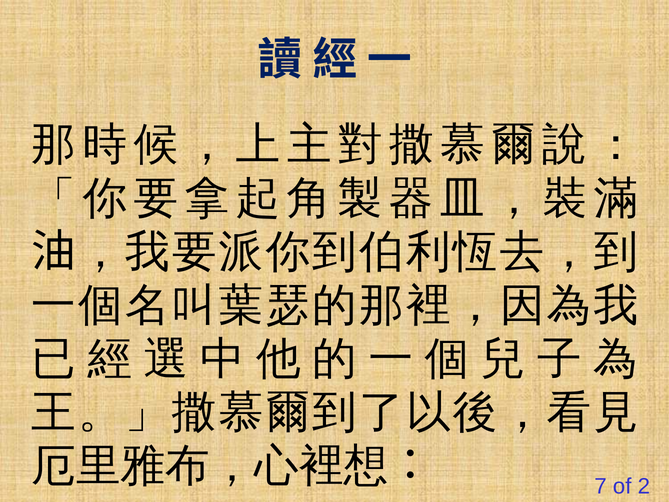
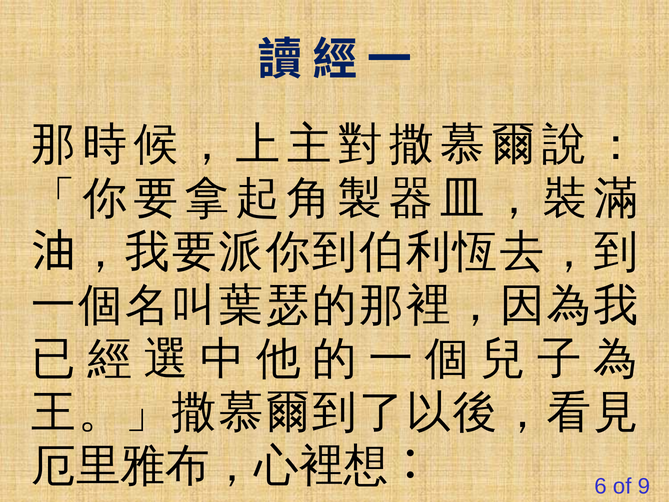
7: 7 -> 6
2: 2 -> 9
